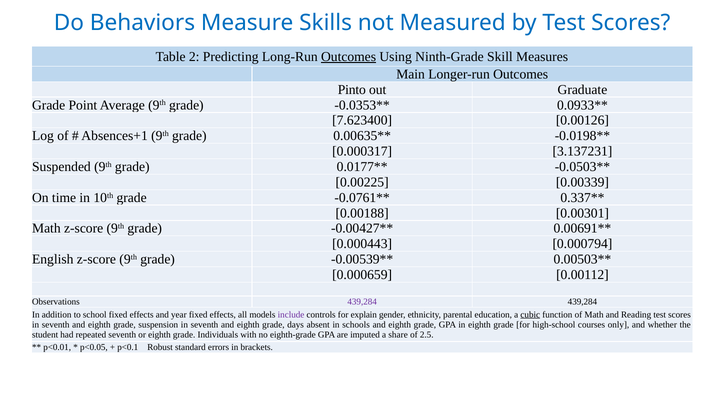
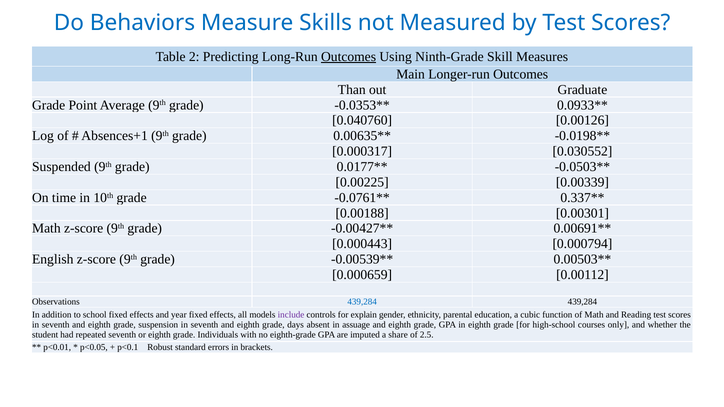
Pinto: Pinto -> Than
7.623400: 7.623400 -> 0.040760
3.137231: 3.137231 -> 0.030552
439,284 at (362, 302) colour: purple -> blue
cubic underline: present -> none
schools: schools -> assuage
